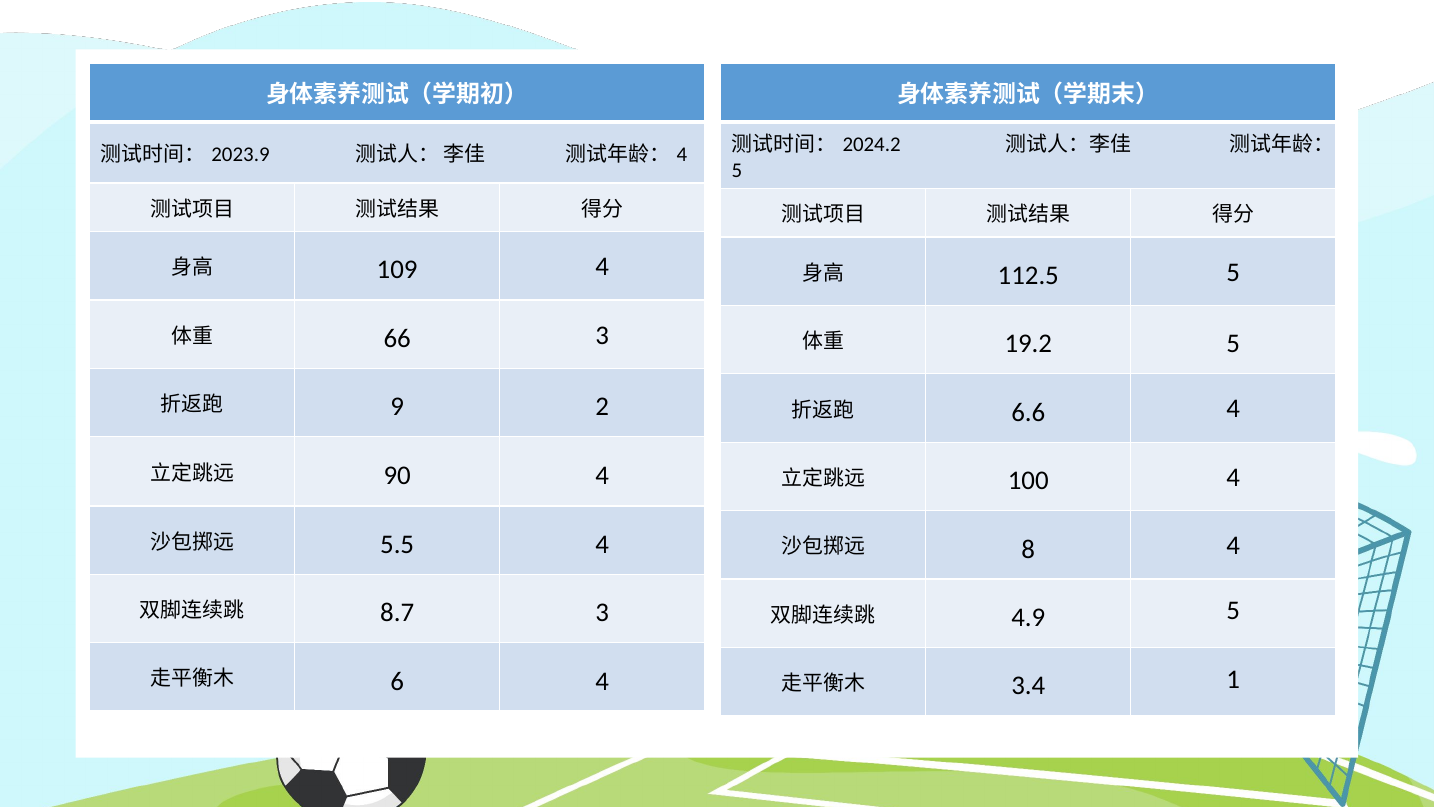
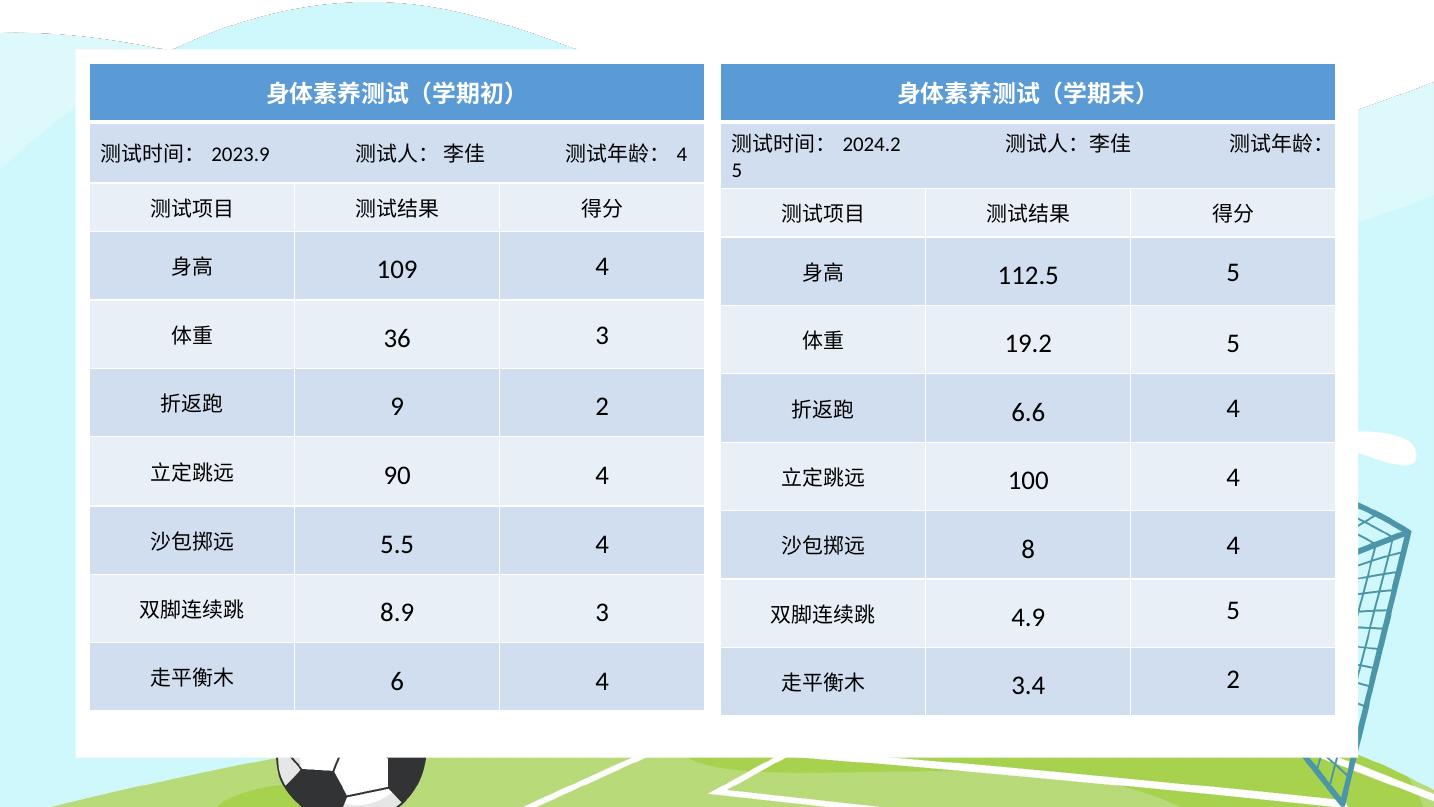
66: 66 -> 36
8.7: 8.7 -> 8.9
3.4 1: 1 -> 2
